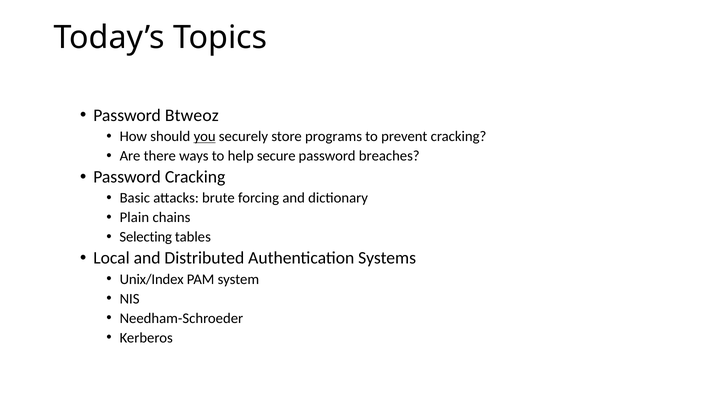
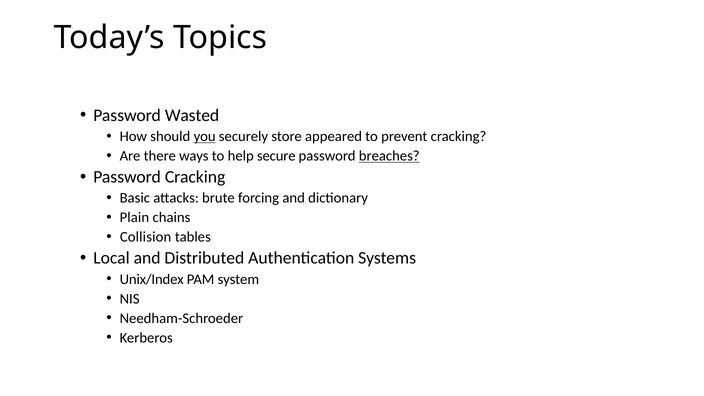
Btweoz: Btweoz -> Wasted
programs: programs -> appeared
breaches underline: none -> present
Selecting: Selecting -> Collision
